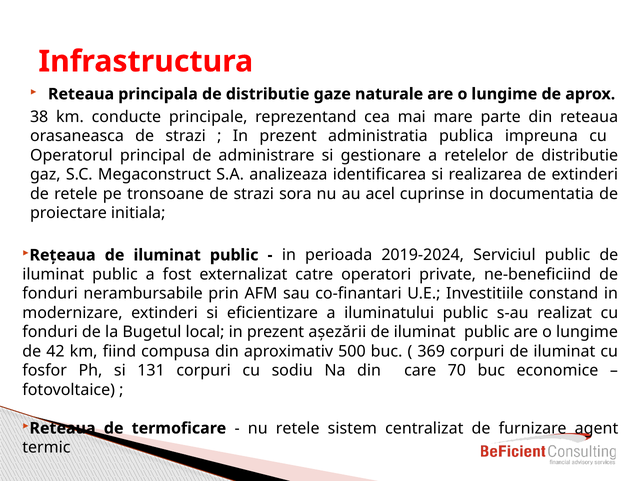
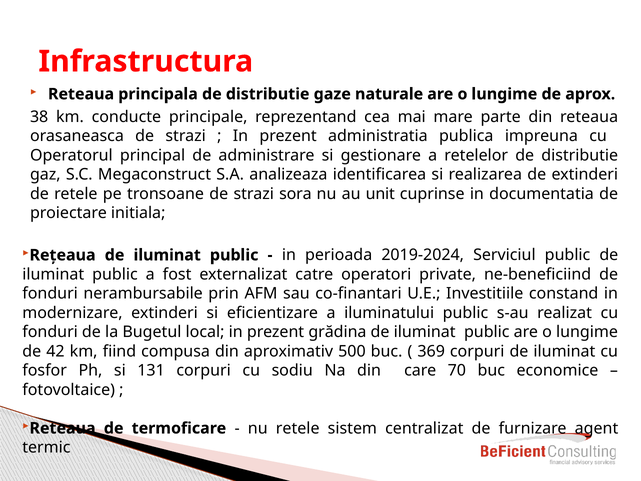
acel: acel -> unit
așezării: așezării -> grădina
